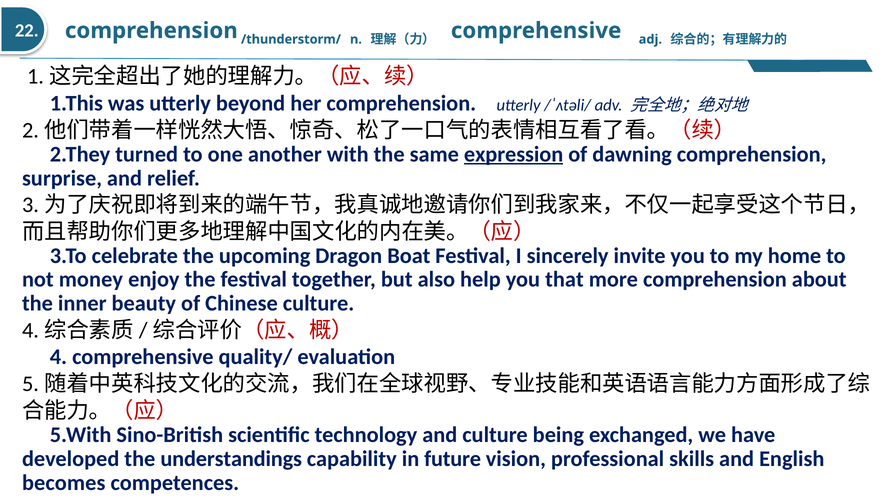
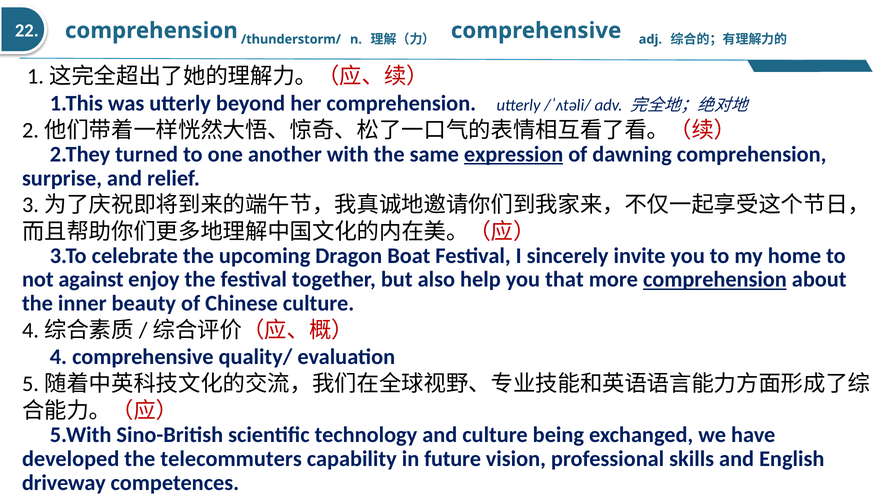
money: money -> against
comprehension at (715, 279) underline: none -> present
understandings: understandings -> telecommuters
becomes: becomes -> driveway
